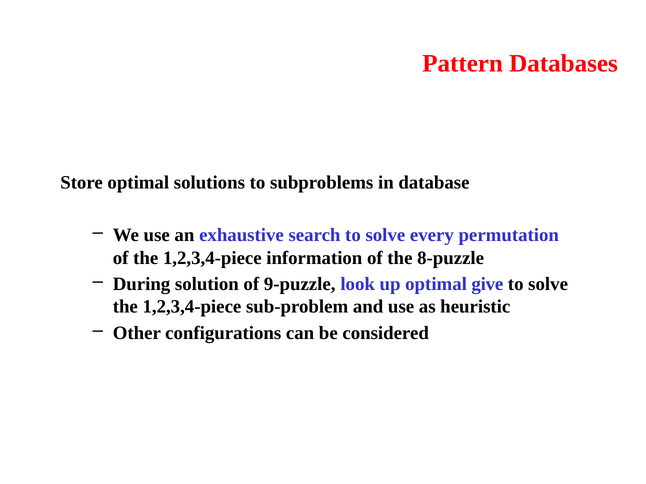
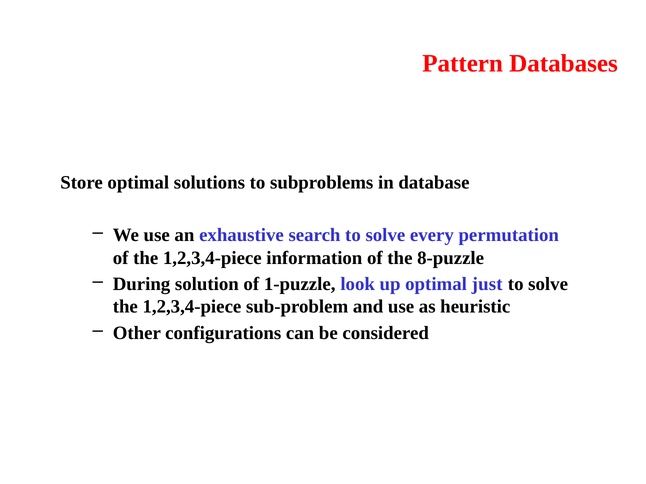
9-puzzle: 9-puzzle -> 1-puzzle
give: give -> just
